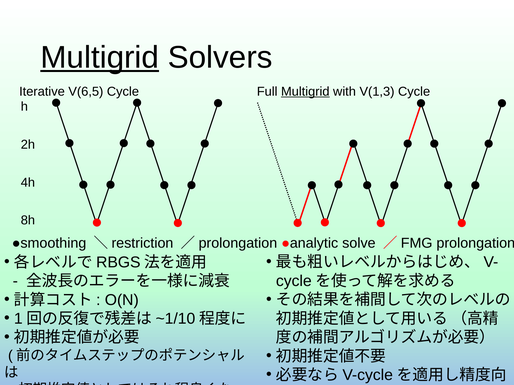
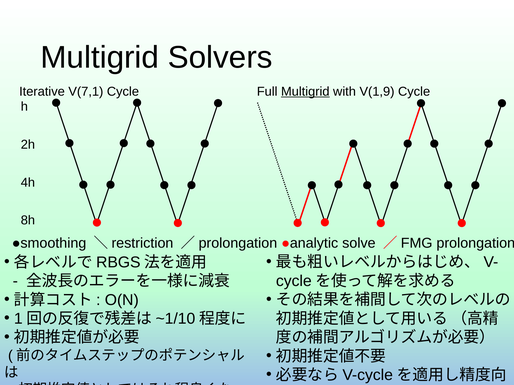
Multigrid at (100, 58) underline: present -> none
V(6,5: V(6,5 -> V(7,1
V(1,3: V(1,3 -> V(1,9
